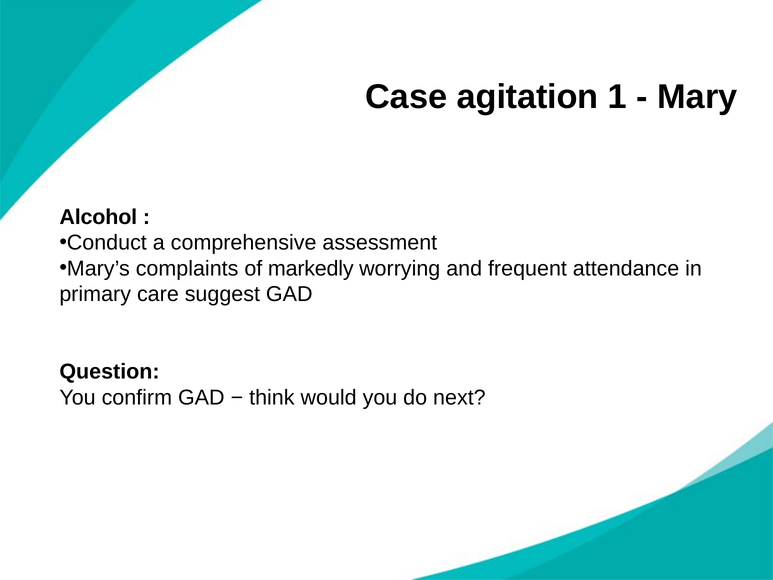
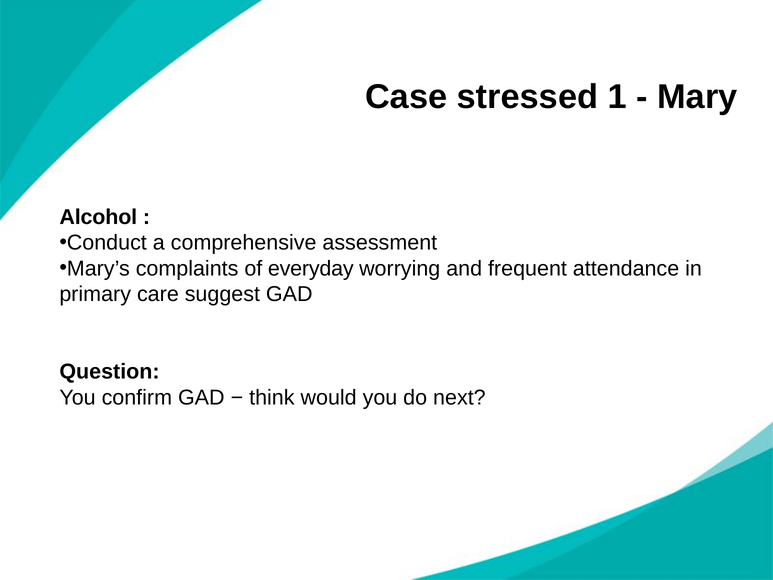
agitation: agitation -> stressed
markedly: markedly -> everyday
